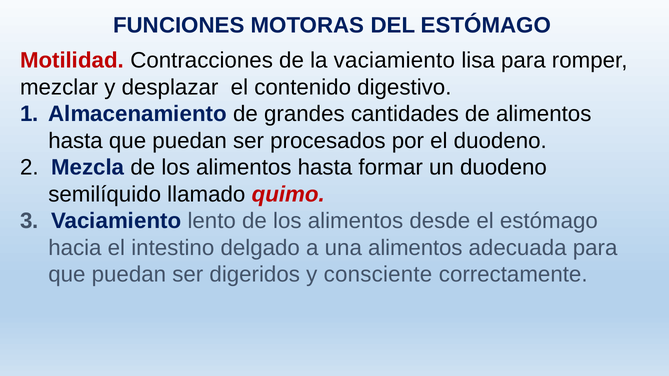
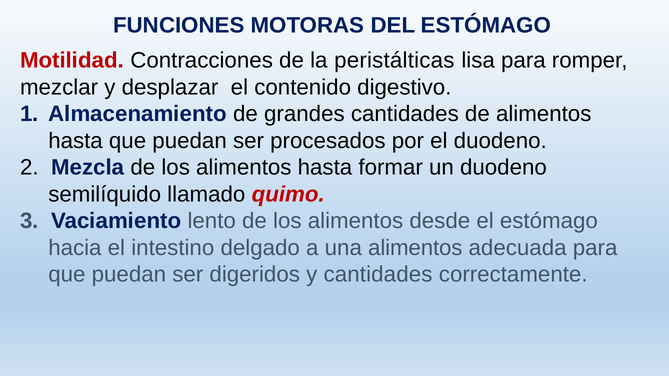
la vaciamiento: vaciamiento -> peristálticas
y consciente: consciente -> cantidades
